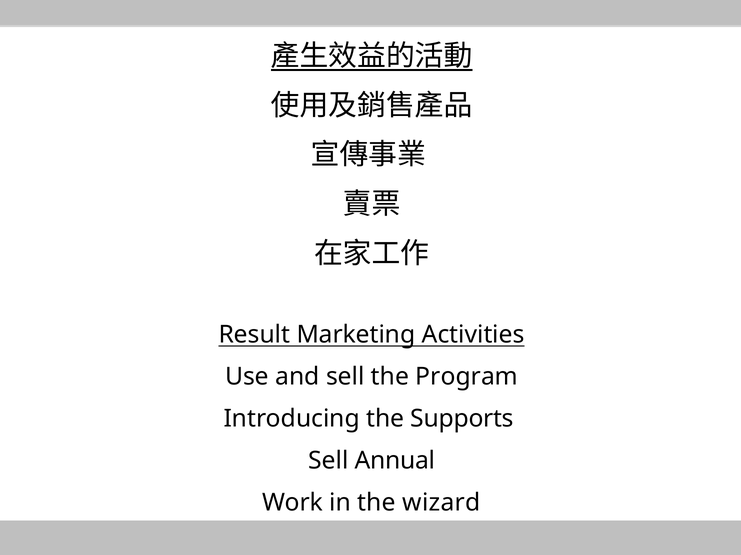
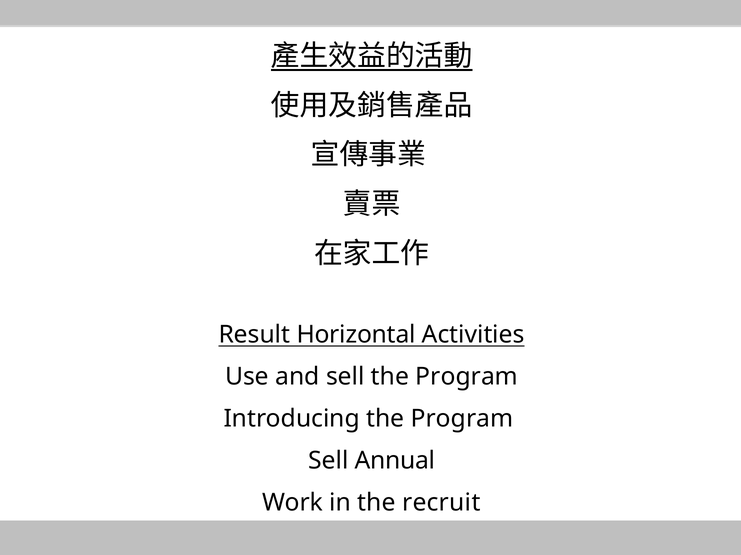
Marketing: Marketing -> Horizontal
Introducing the Supports: Supports -> Program
wizard: wizard -> recruit
